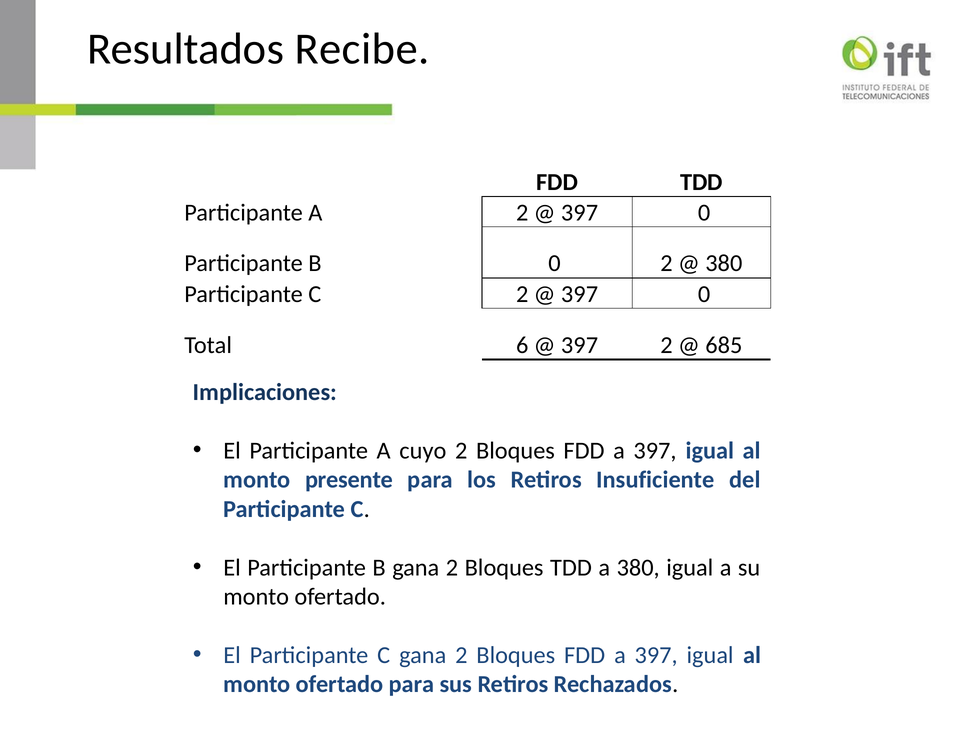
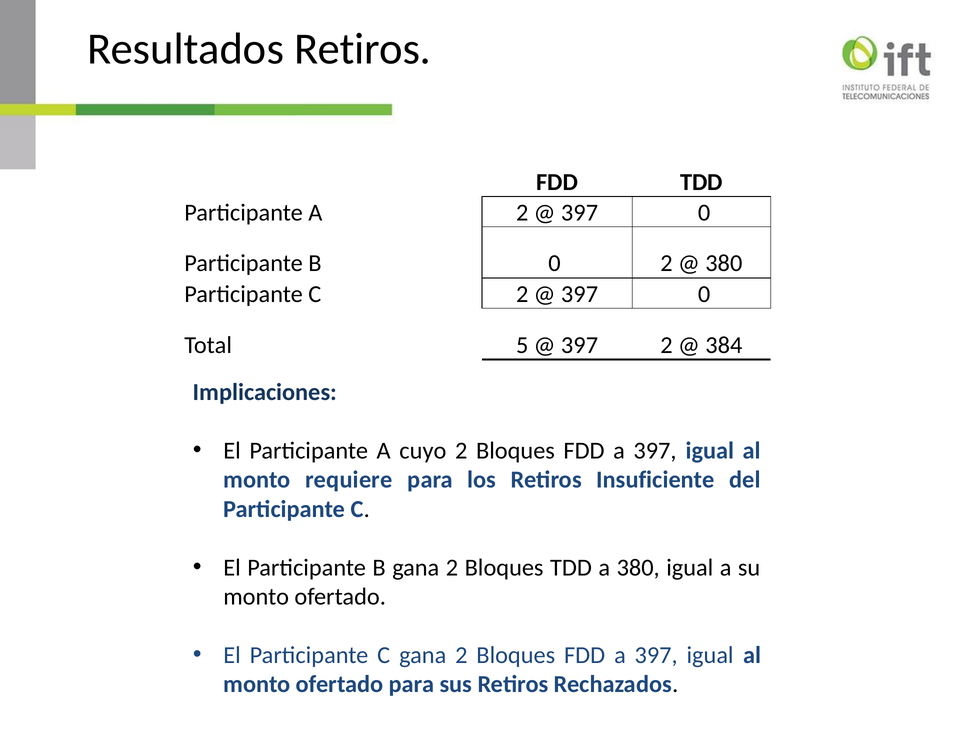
Resultados Recibe: Recibe -> Retiros
6: 6 -> 5
685: 685 -> 384
presente: presente -> requiere
